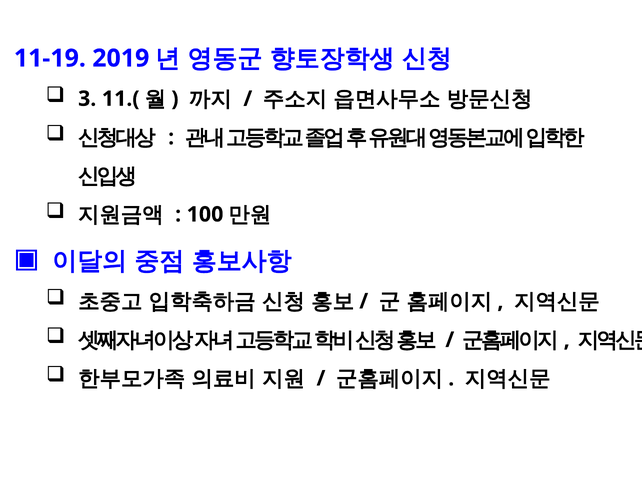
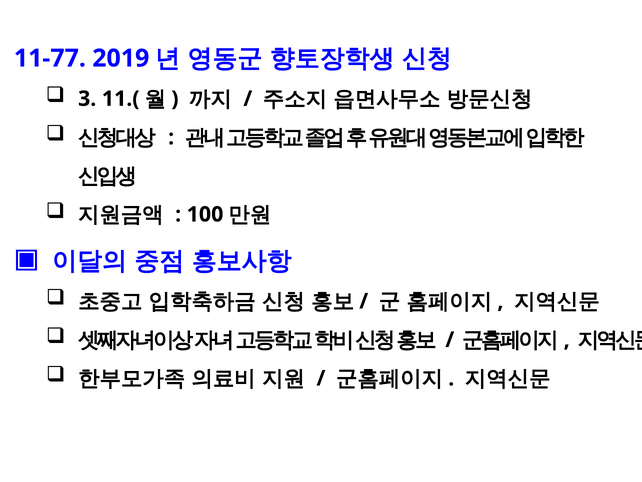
11-19: 11-19 -> 11-77
